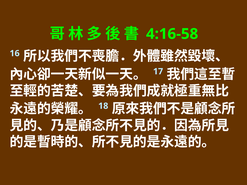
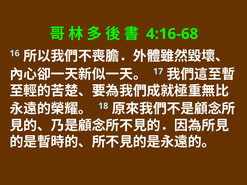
4:16-58: 4:16-58 -> 4:16-68
